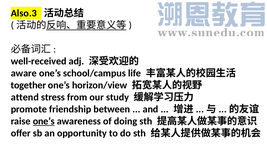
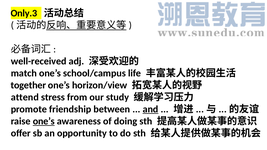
Also.3: Also.3 -> Only.3
aware: aware -> match
and underline: none -> present
